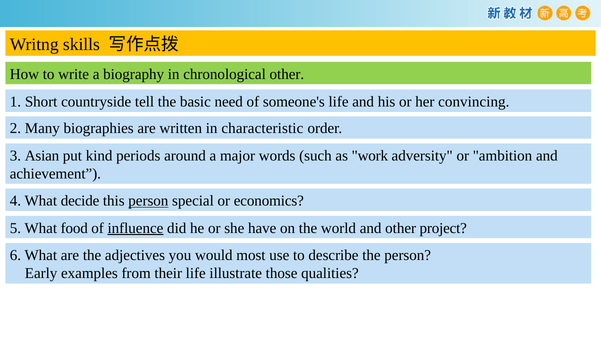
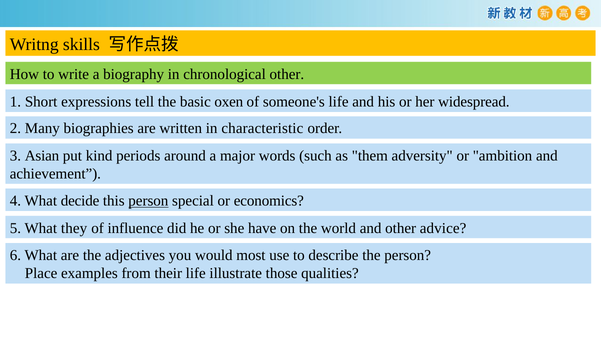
countryside: countryside -> expressions
need: need -> oxen
convincing: convincing -> widespread
work: work -> them
food: food -> they
influence underline: present -> none
project: project -> advice
Early: Early -> Place
